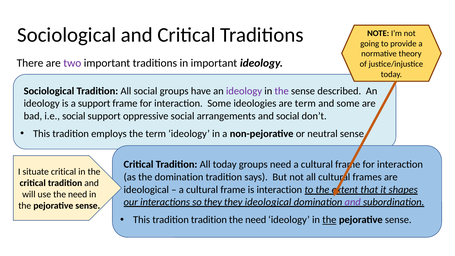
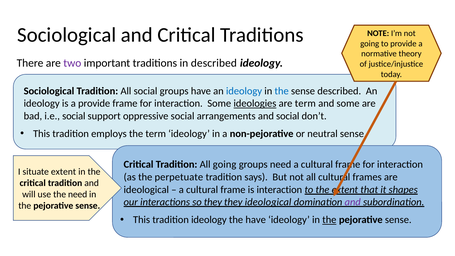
in important: important -> described
ideology at (244, 91) colour: purple -> blue
the at (282, 91) colour: purple -> blue
a support: support -> provide
ideologies underline: none -> present
All today: today -> going
situate critical: critical -> extent
the domination: domination -> perpetuate
tradition tradition: tradition -> ideology
need at (256, 220): need -> have
